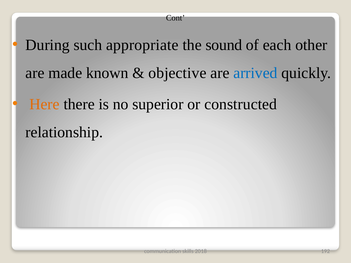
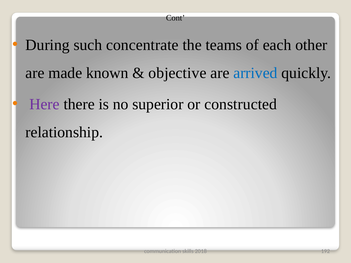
appropriate: appropriate -> concentrate
sound: sound -> teams
Here colour: orange -> purple
